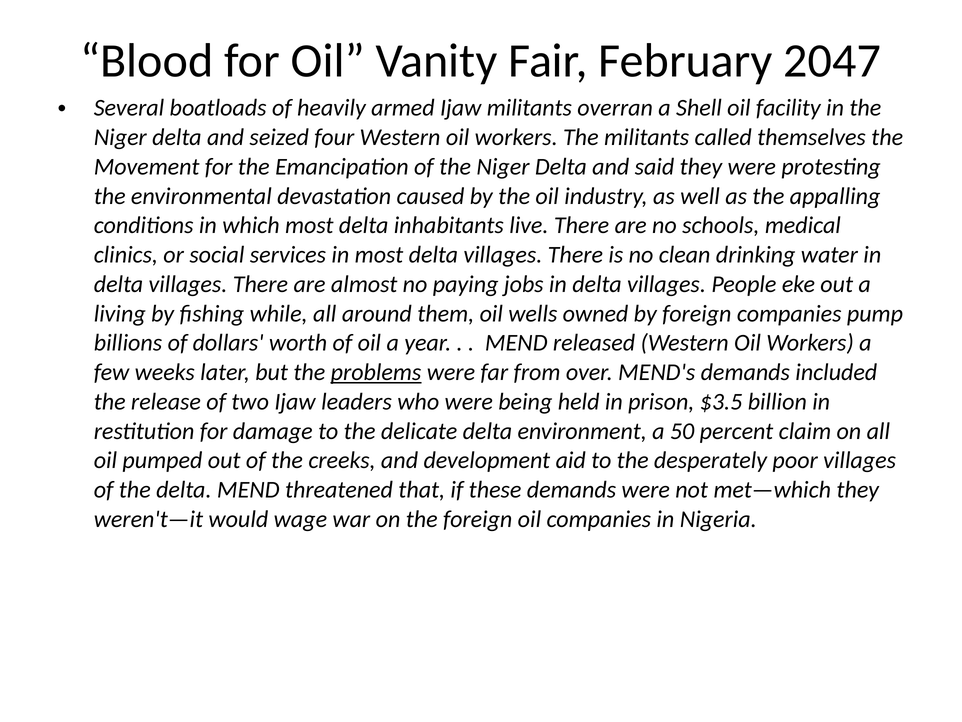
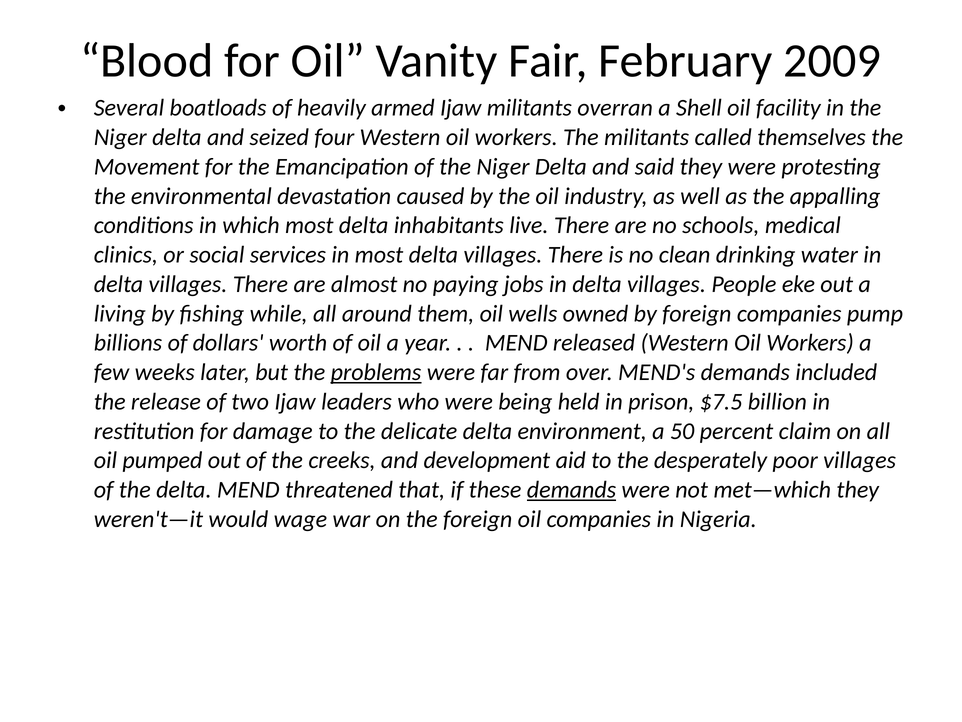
2047: 2047 -> 2009
$3.5: $3.5 -> $7.5
demands at (571, 490) underline: none -> present
